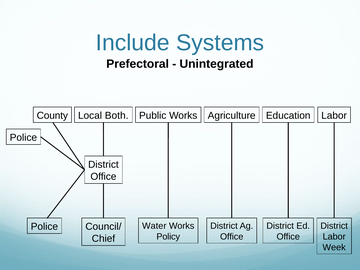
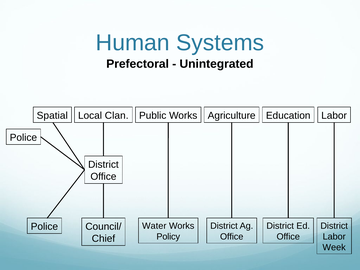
Include: Include -> Human
County: County -> Spatial
Both: Both -> Clan
